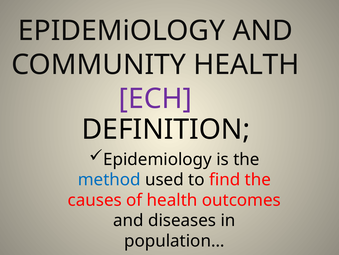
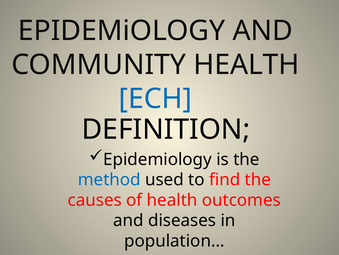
ECH colour: purple -> blue
